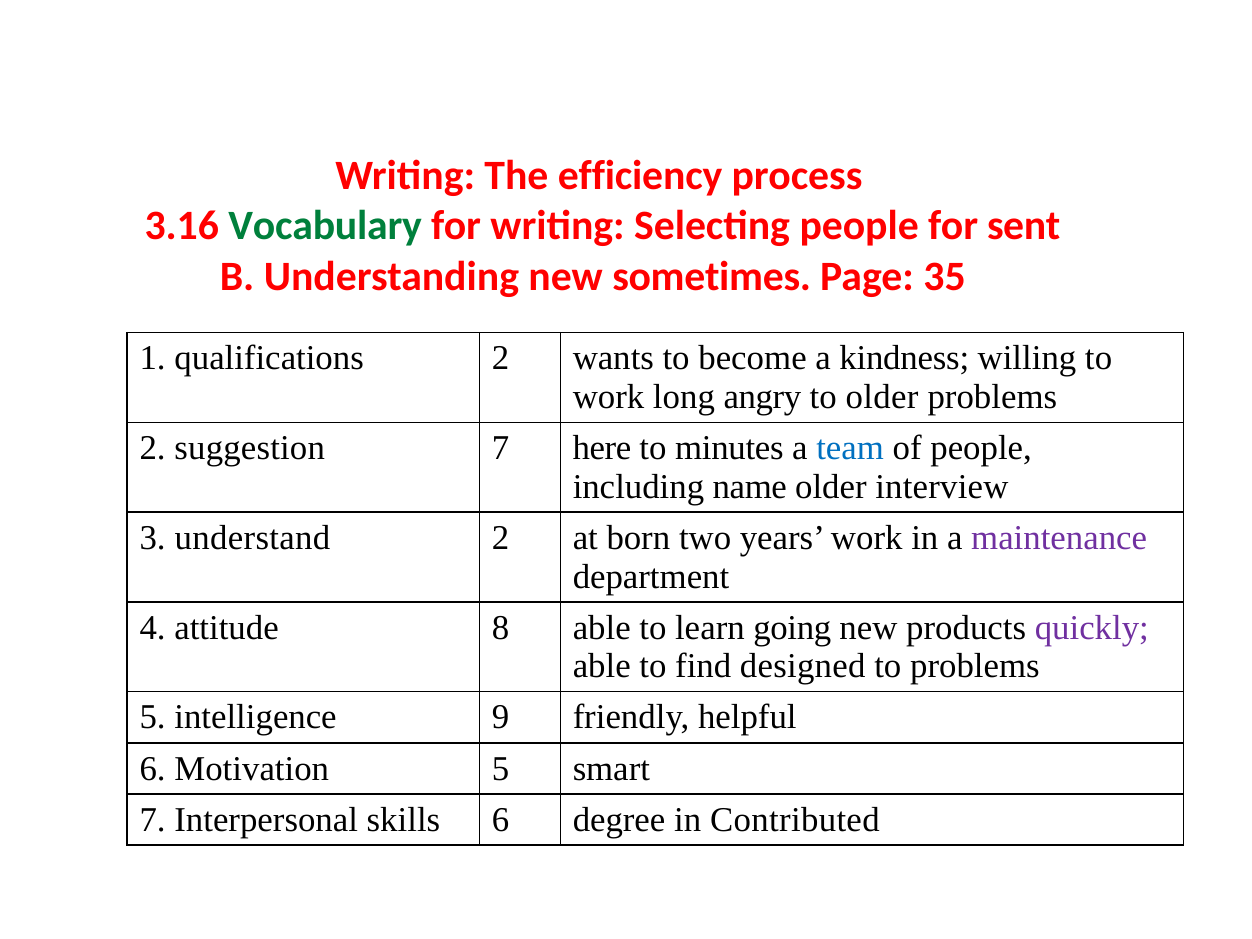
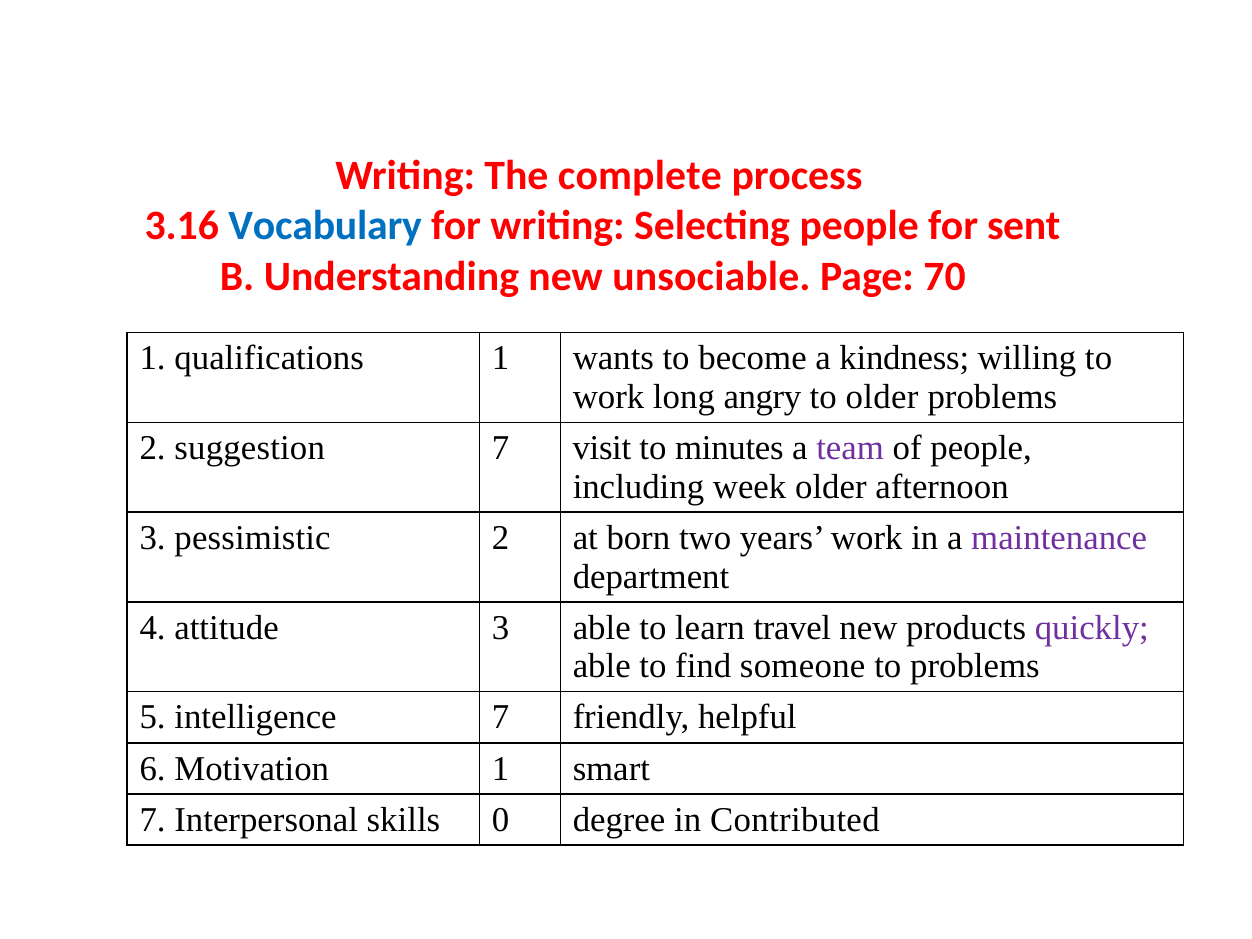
efficiency: efficiency -> complete
Vocabulary colour: green -> blue
sometimes: sometimes -> unsociable
35: 35 -> 70
qualifications 2: 2 -> 1
here: here -> visit
team colour: blue -> purple
name: name -> week
interview: interview -> afternoon
understand: understand -> pessimistic
attitude 8: 8 -> 3
going: going -> travel
designed: designed -> someone
intelligence 9: 9 -> 7
Motivation 5: 5 -> 1
skills 6: 6 -> 0
